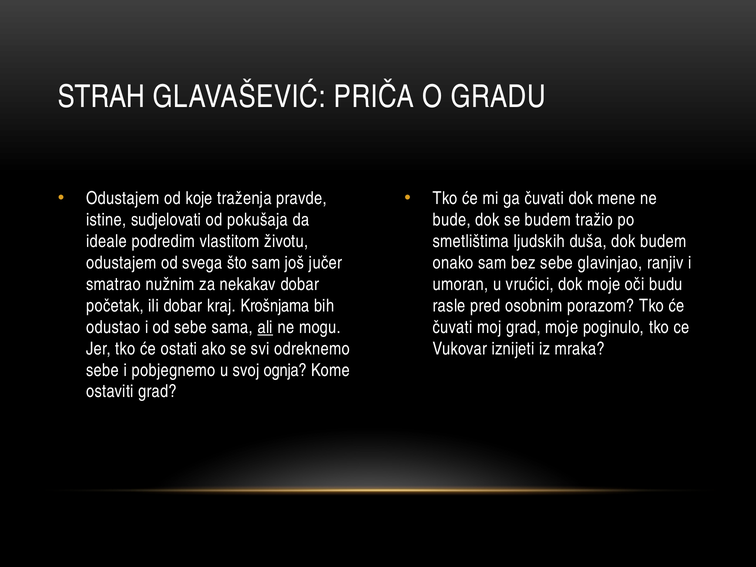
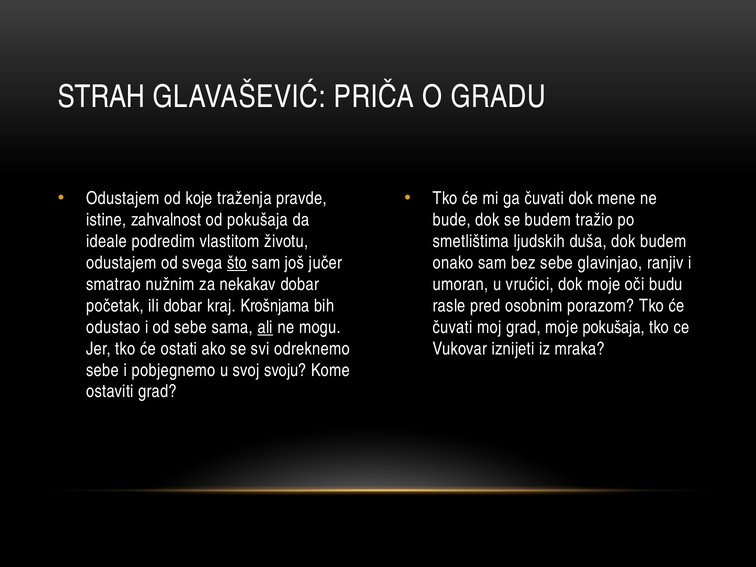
sudjelovati: sudjelovati -> zahvalnost
što underline: none -> present
moje poginulo: poginulo -> pokušaja
ognja: ognja -> svoju
